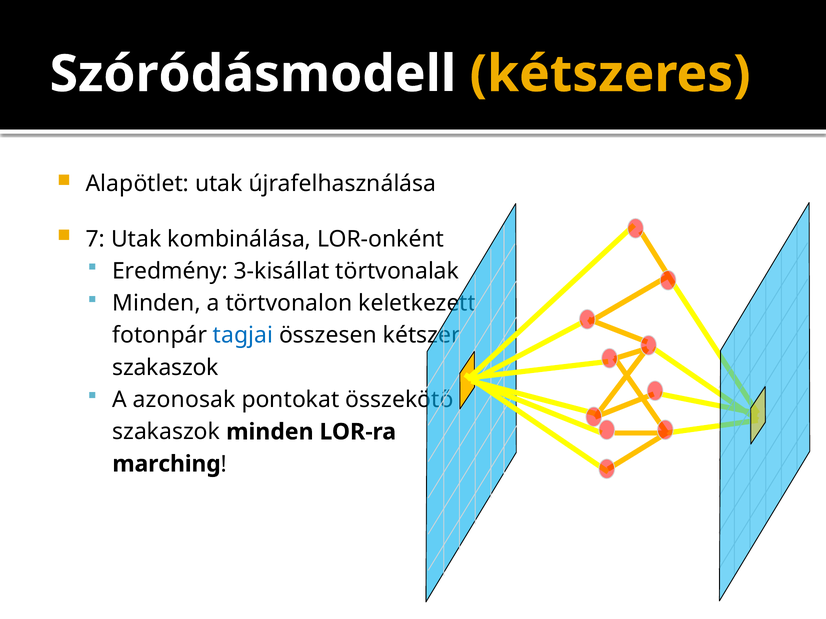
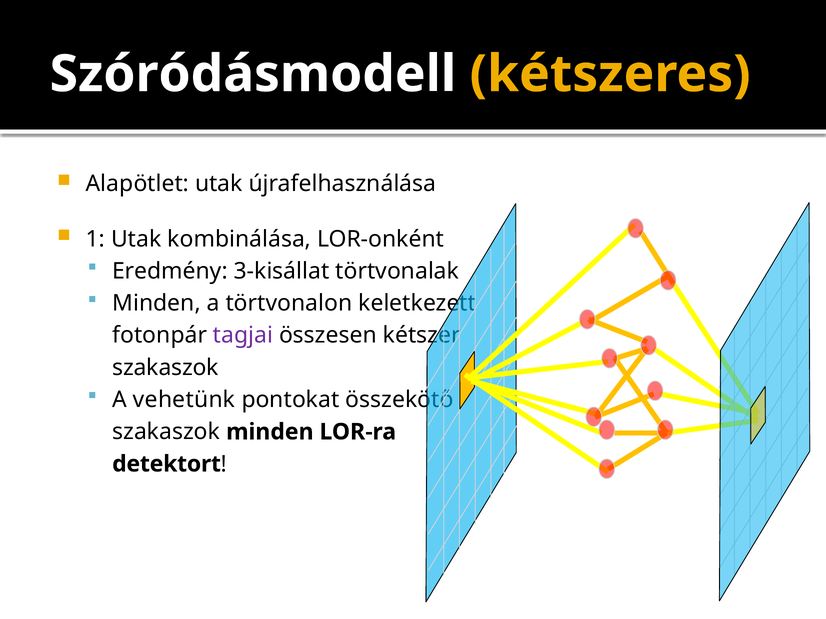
7: 7 -> 1
tagjai colour: blue -> purple
azonosak: azonosak -> vehetünk
marching: marching -> detektort
